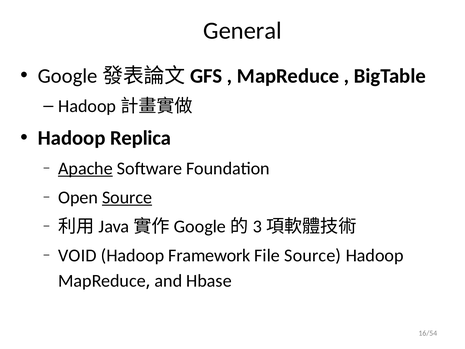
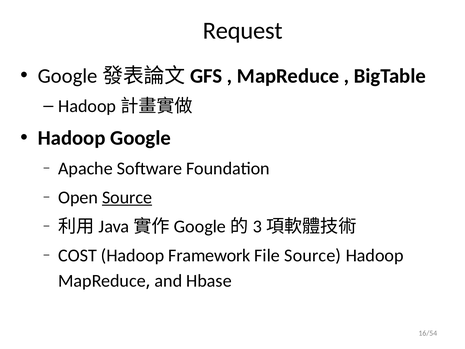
General: General -> Request
Replica: Replica -> Google
Apache underline: present -> none
VOID: VOID -> COST
